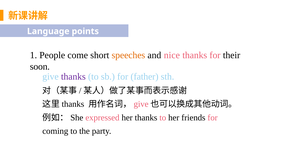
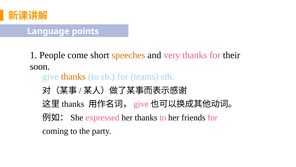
nice: nice -> very
thanks at (73, 76) colour: purple -> orange
father: father -> teams
